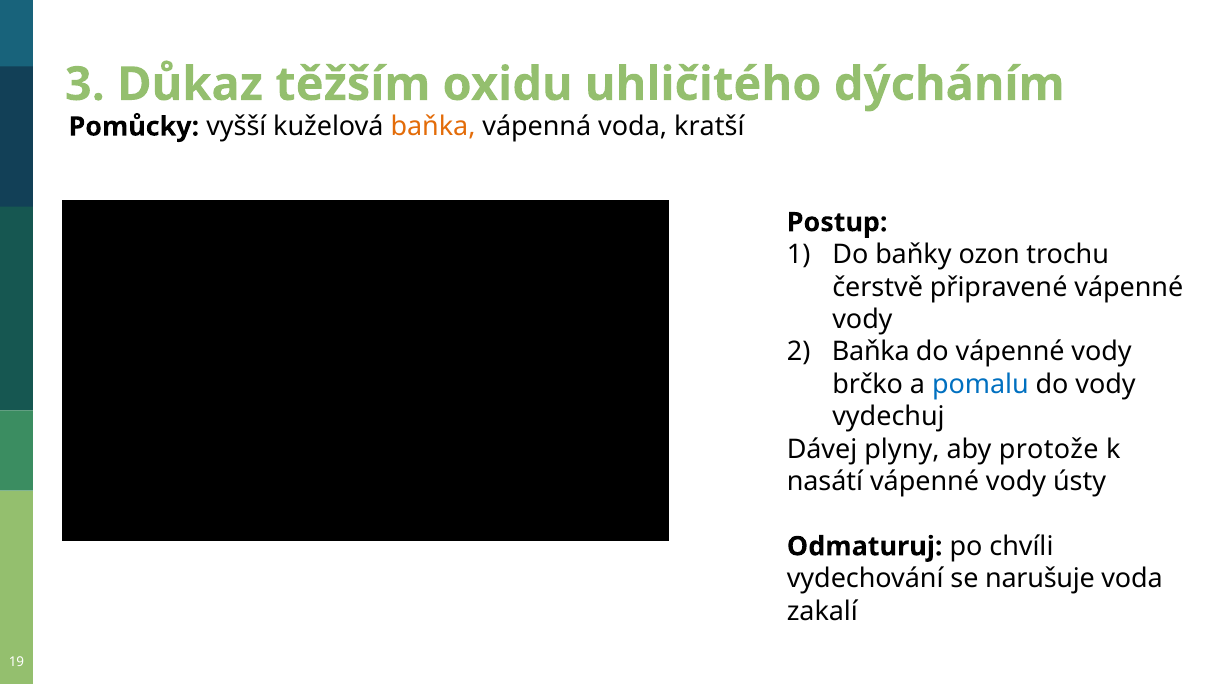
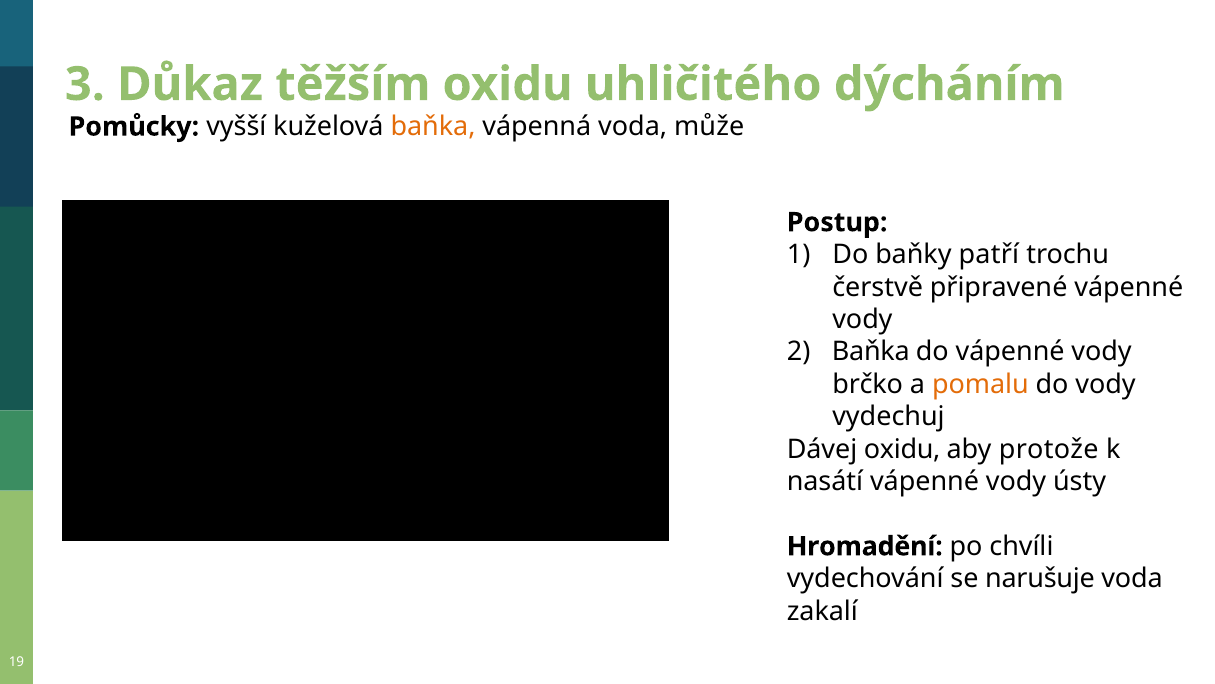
kratší: kratší -> může
ozon: ozon -> patří
pomalu colour: blue -> orange
Dávej plyny: plyny -> oxidu
Odmaturuj: Odmaturuj -> Hromadění
